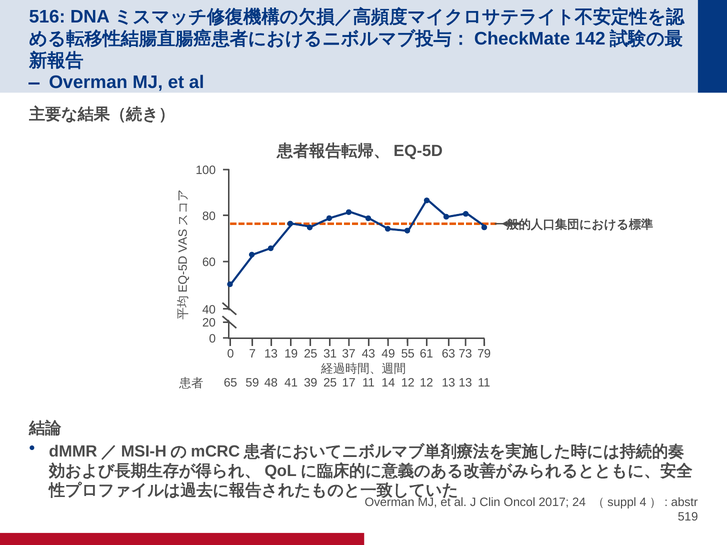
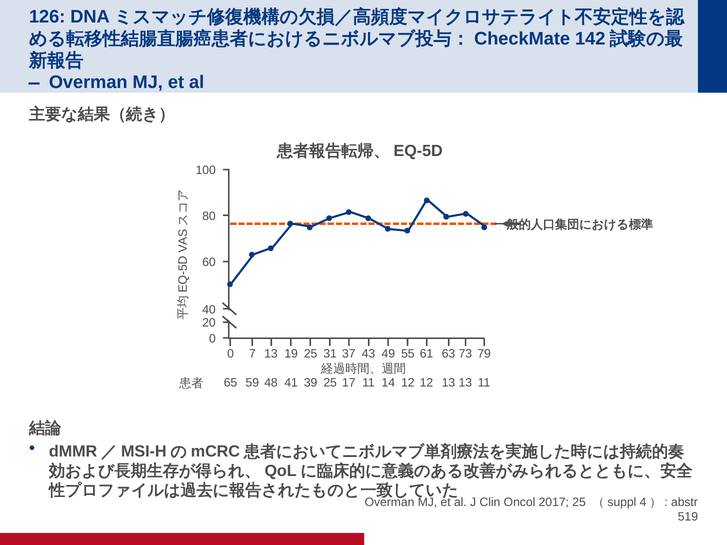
516: 516 -> 126
2017 24: 24 -> 25
